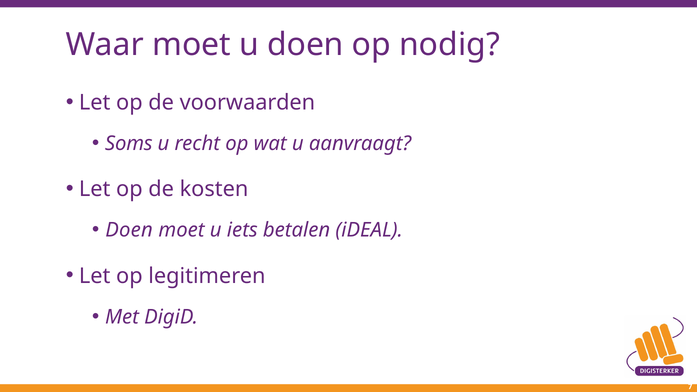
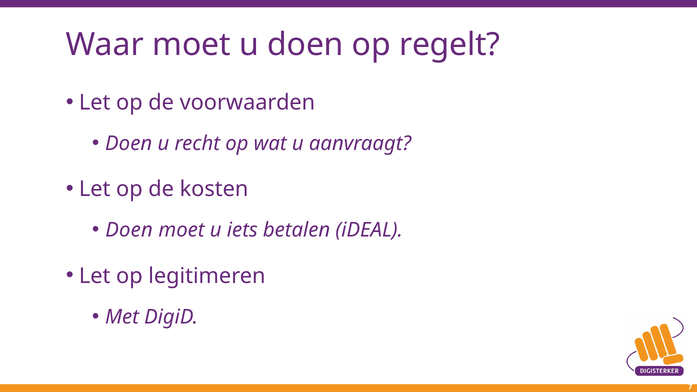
nodig: nodig -> regelt
Soms at (129, 144): Soms -> Doen
